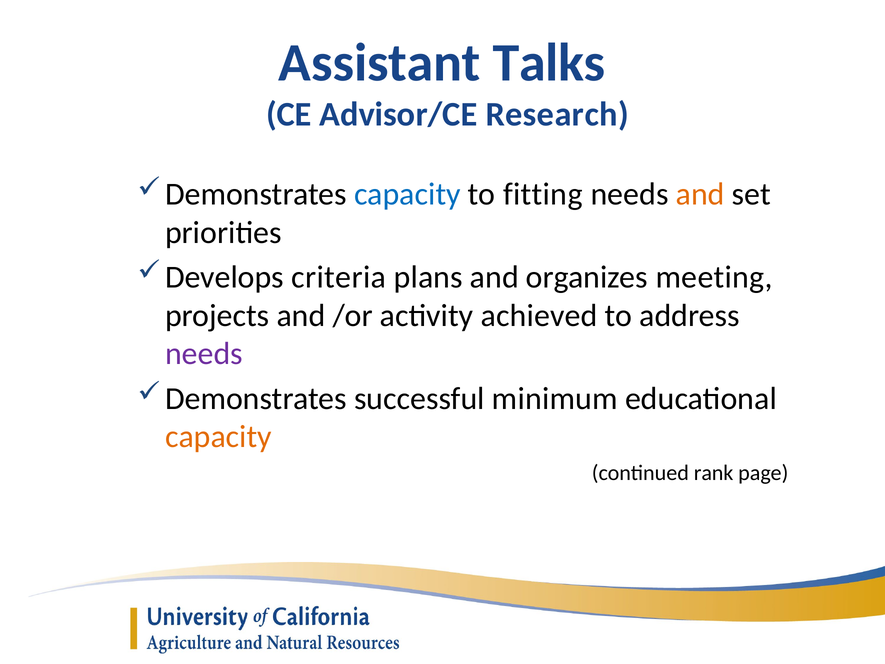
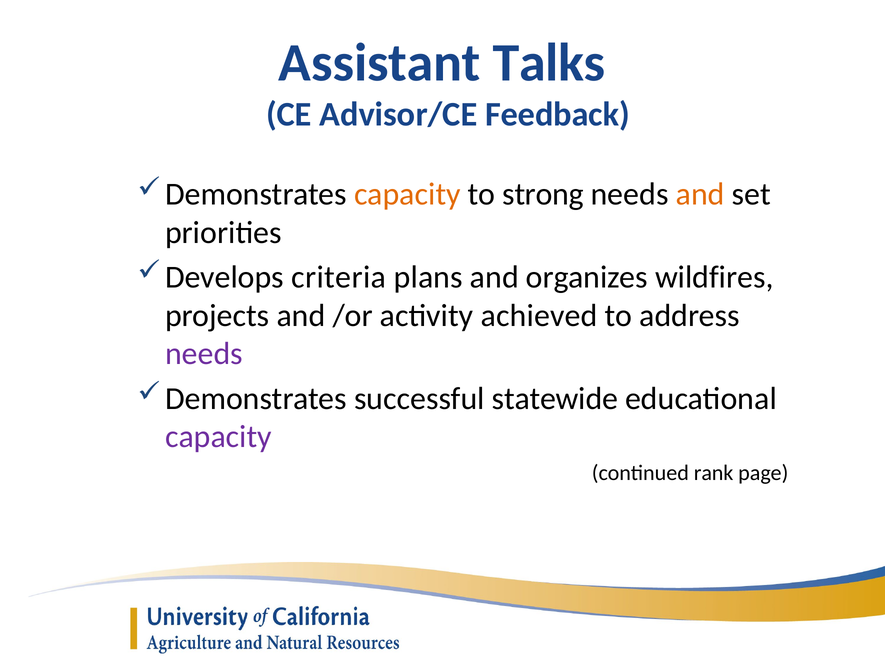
Research: Research -> Feedback
capacity at (407, 194) colour: blue -> orange
fitting: fitting -> strong
meeting: meeting -> wildfires
minimum: minimum -> statewide
capacity at (218, 437) colour: orange -> purple
